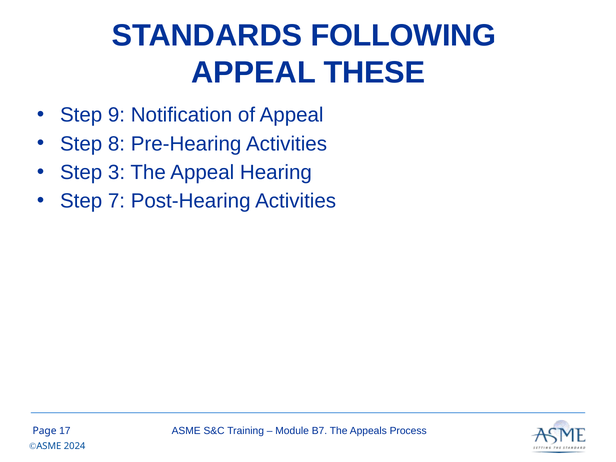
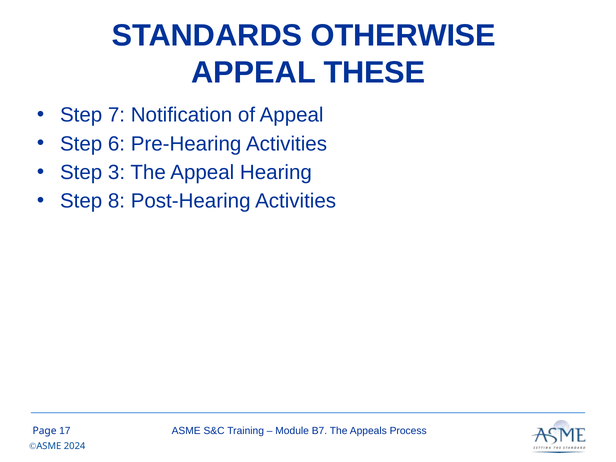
FOLLOWING: FOLLOWING -> OTHERWISE
9: 9 -> 7
8: 8 -> 6
7: 7 -> 8
